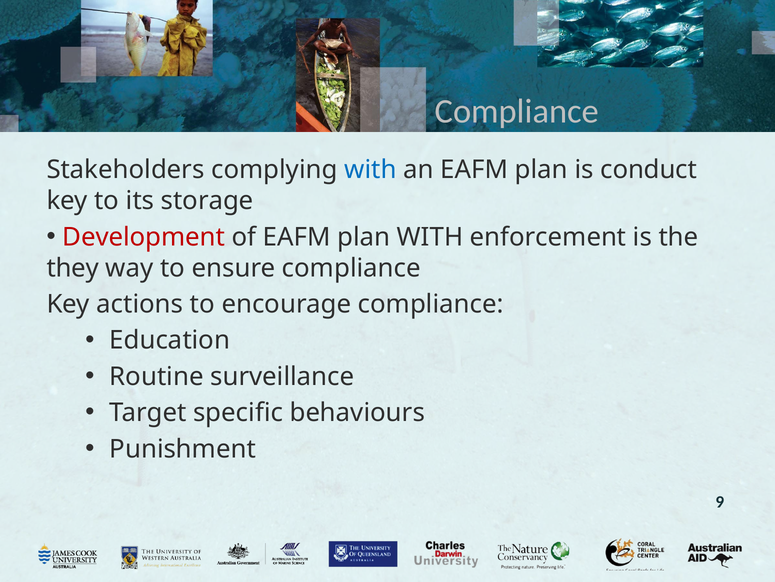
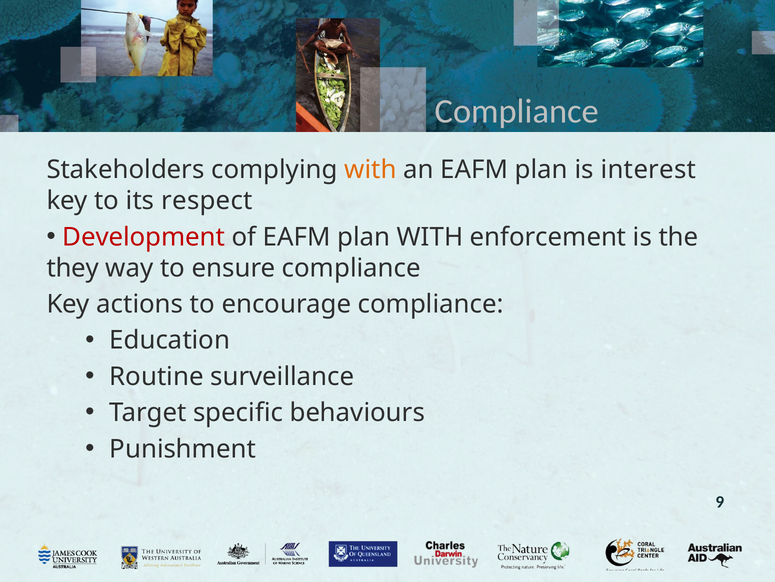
with at (370, 170) colour: blue -> orange
conduct: conduct -> interest
storage: storage -> respect
